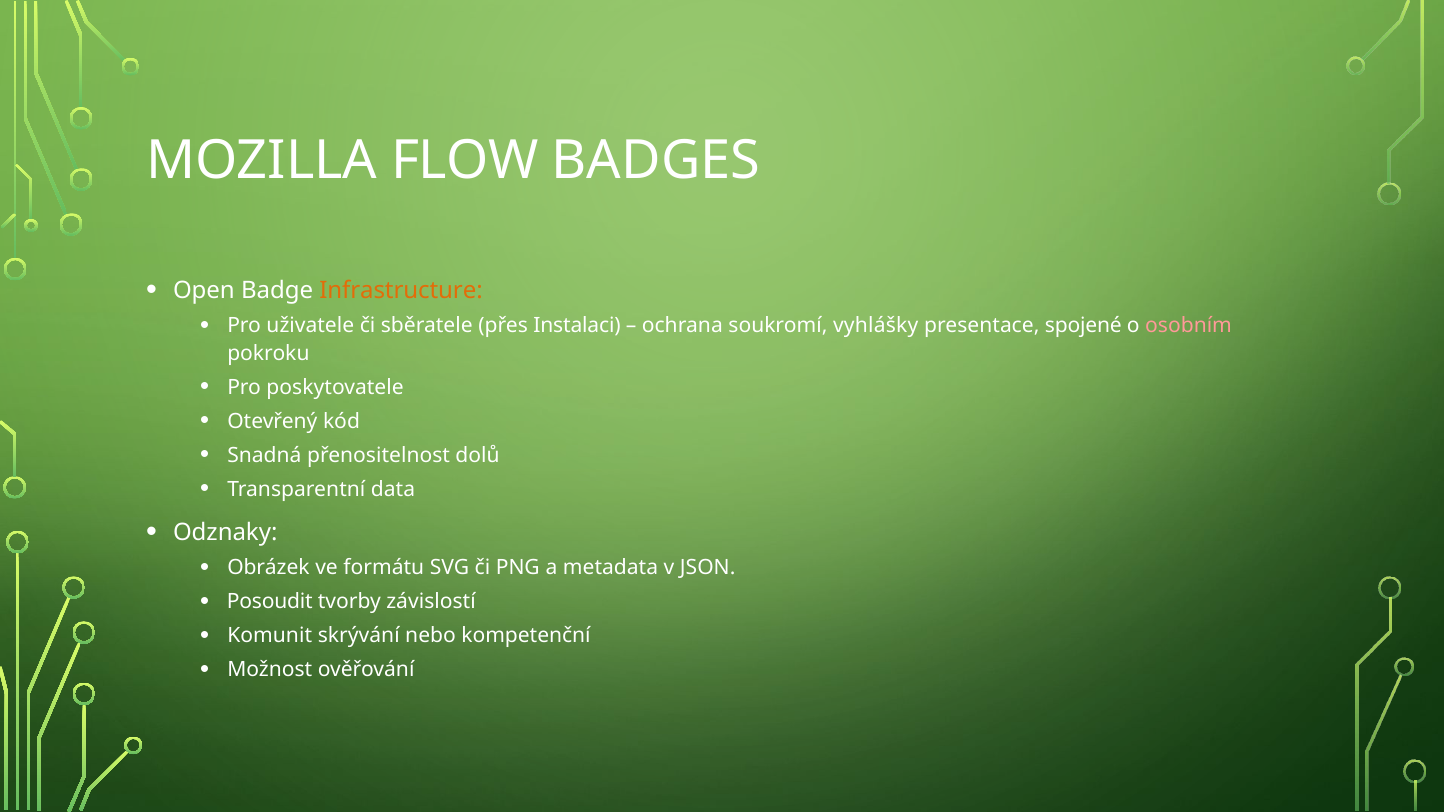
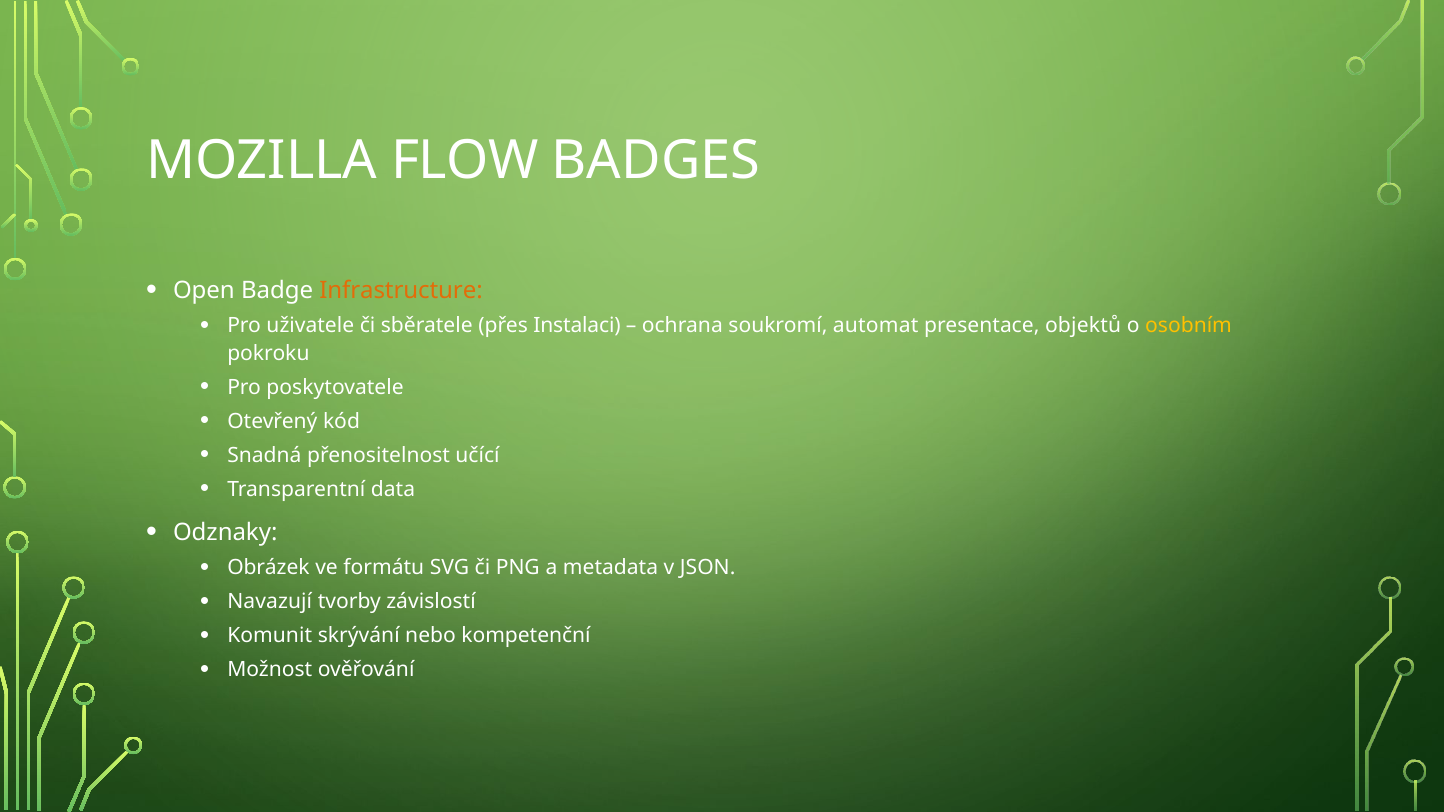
vyhlášky: vyhlášky -> automat
spojené: spojené -> objektů
osobním colour: pink -> yellow
dolů: dolů -> učící
Posoudit: Posoudit -> Navazují
